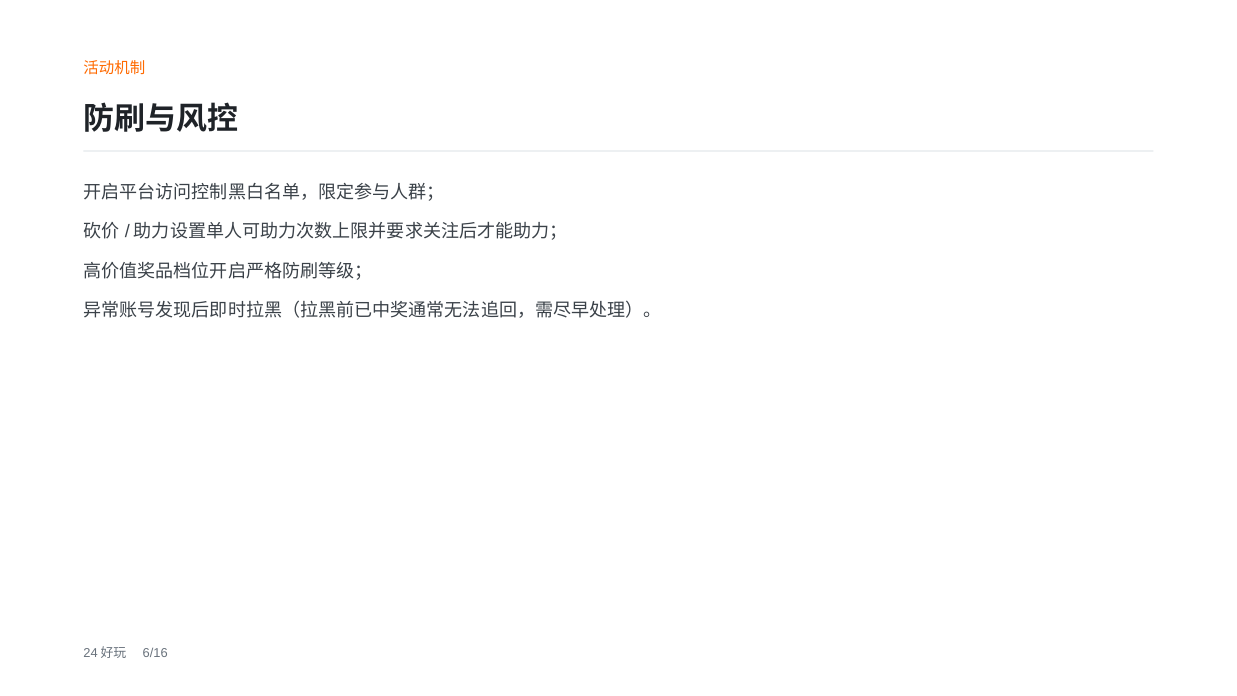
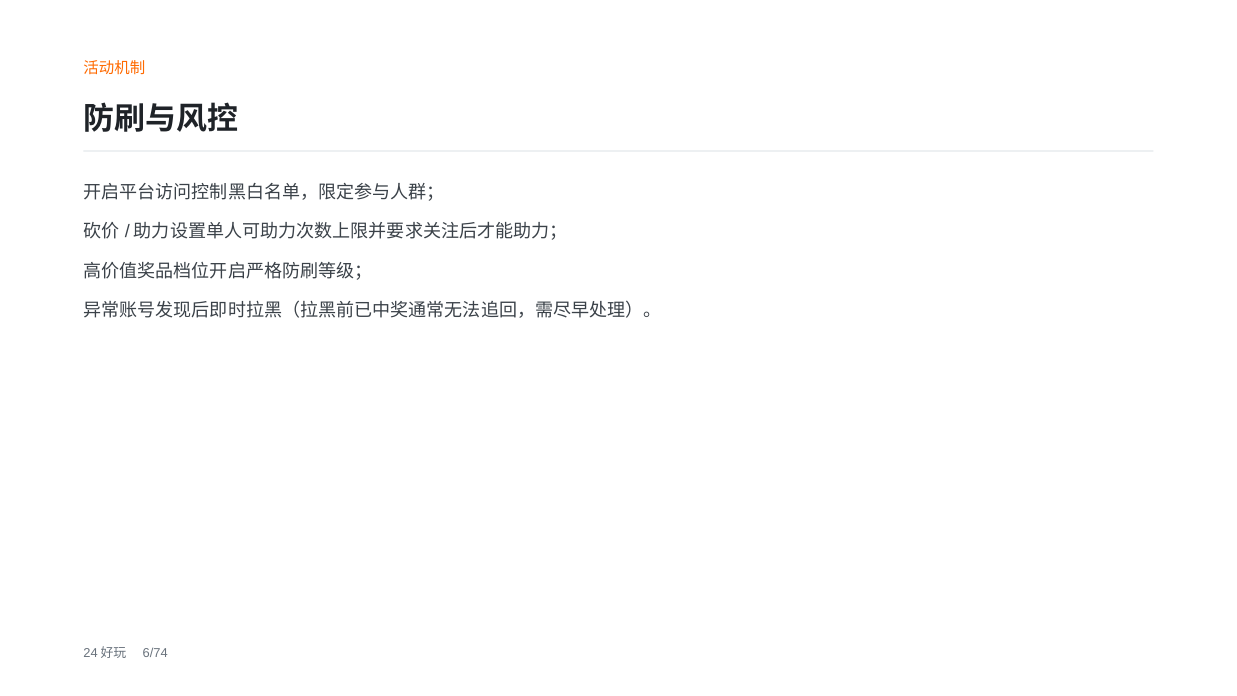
6/16: 6/16 -> 6/74
